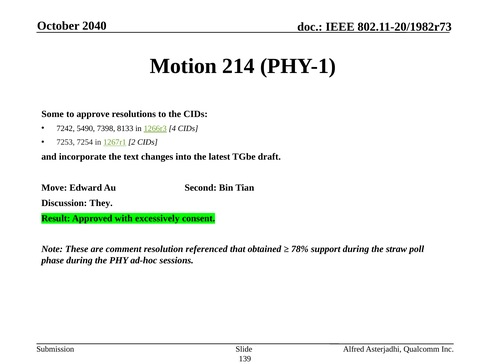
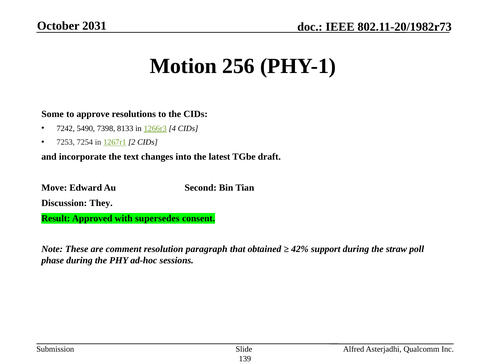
2040: 2040 -> 2031
214: 214 -> 256
excessively: excessively -> supersedes
referenced: referenced -> paragraph
78%: 78% -> 42%
